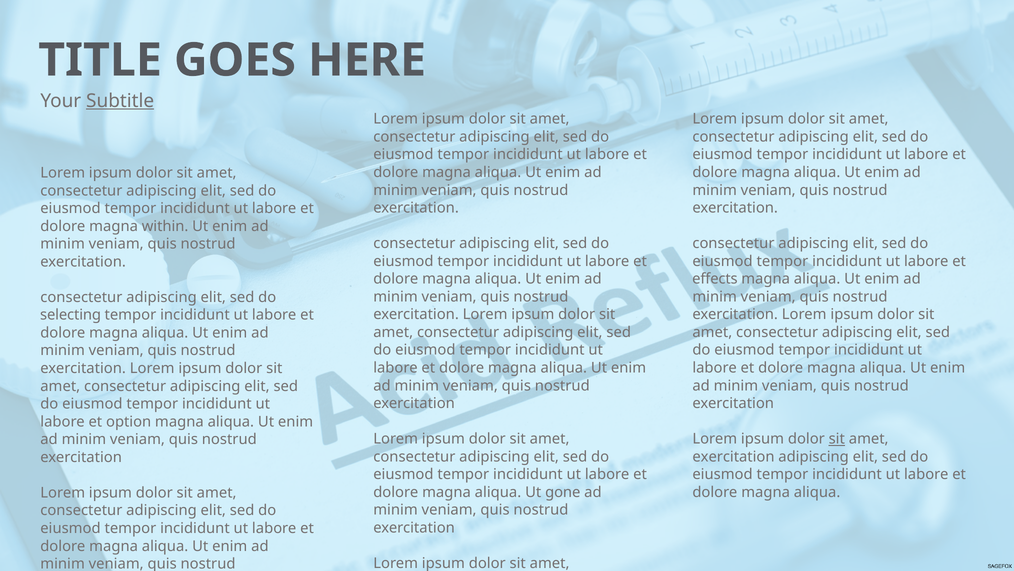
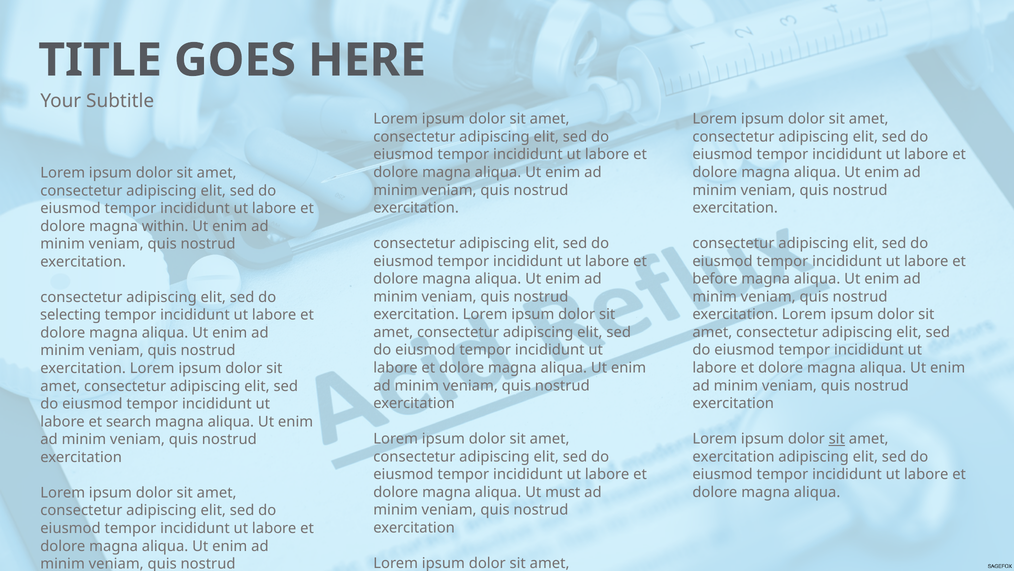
Subtitle underline: present -> none
effects: effects -> before
option: option -> search
gone: gone -> must
